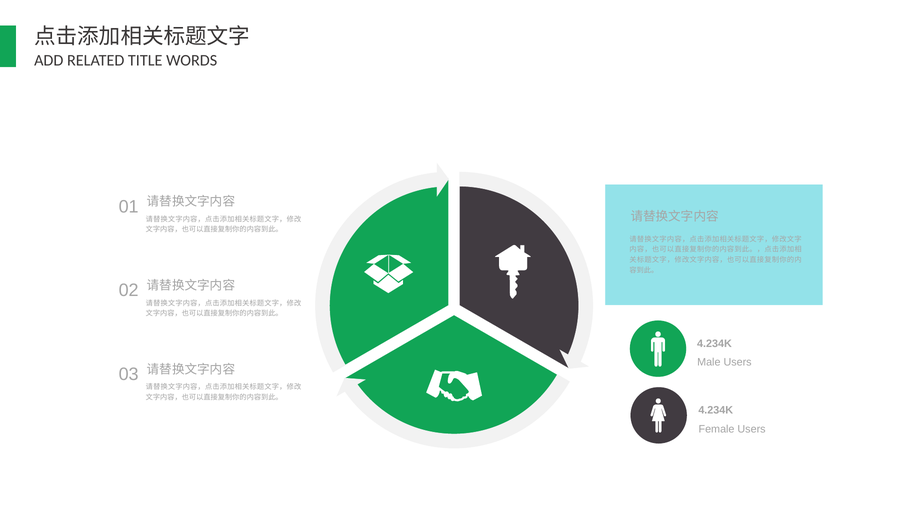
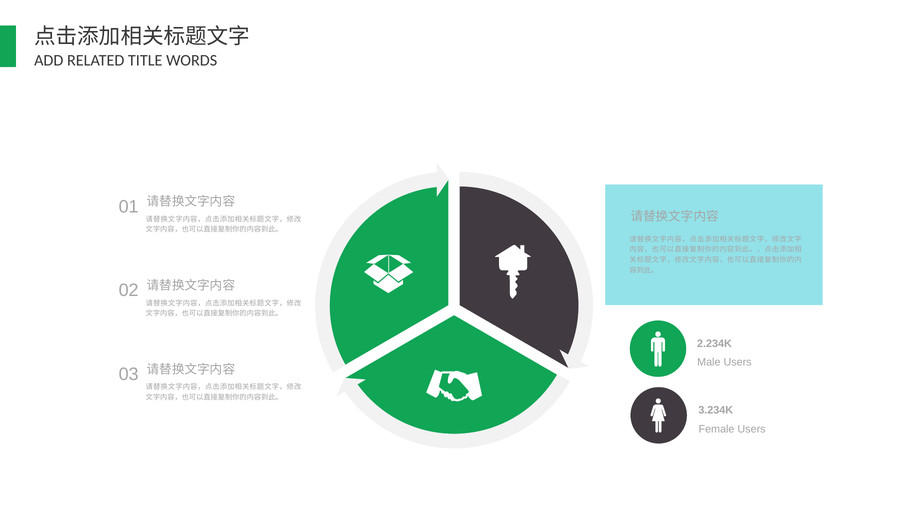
4.234K at (714, 344): 4.234K -> 2.234K
4.234K at (716, 410): 4.234K -> 3.234K
